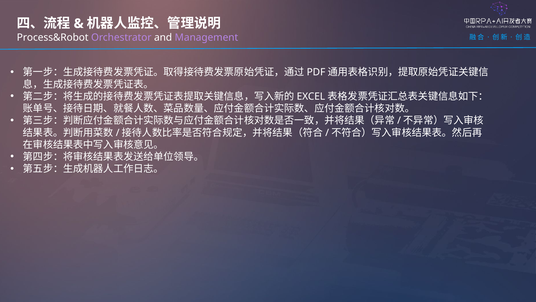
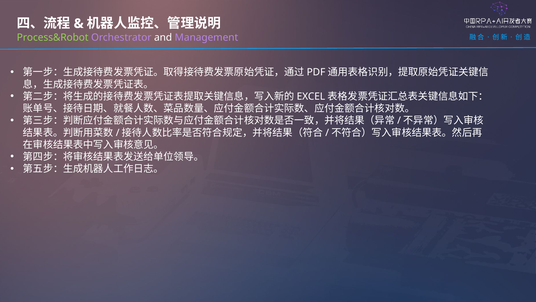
Process&Robot colour: white -> light green
